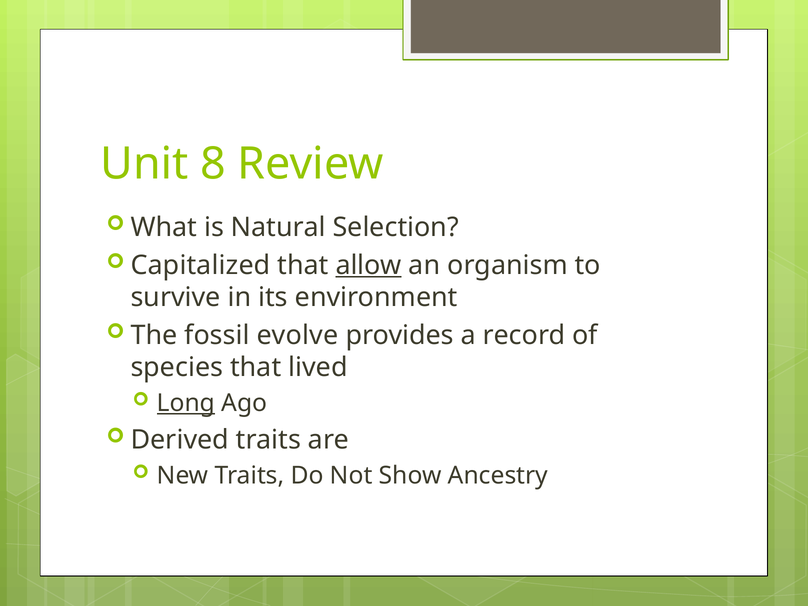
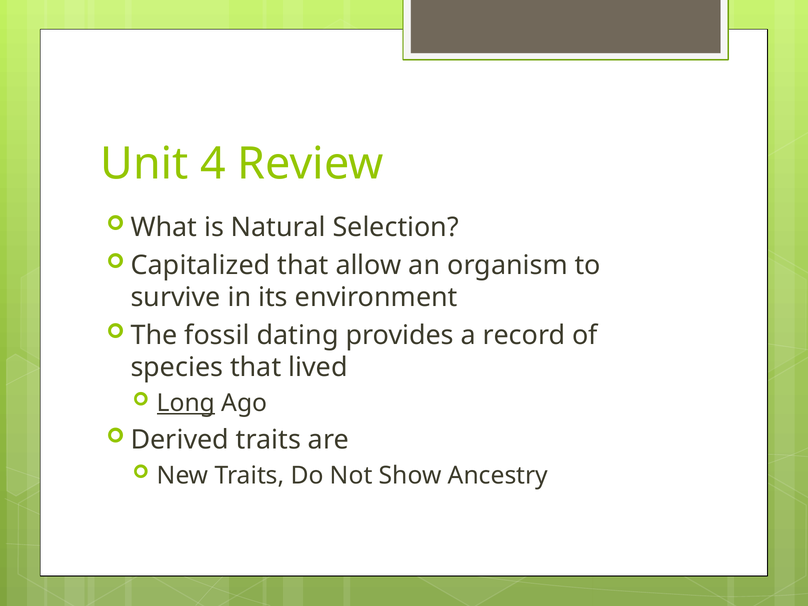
8: 8 -> 4
allow underline: present -> none
evolve: evolve -> dating
